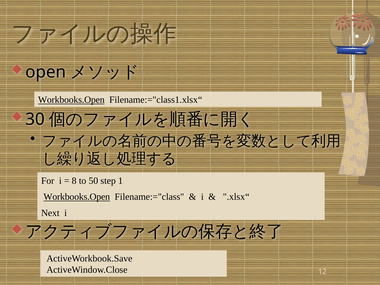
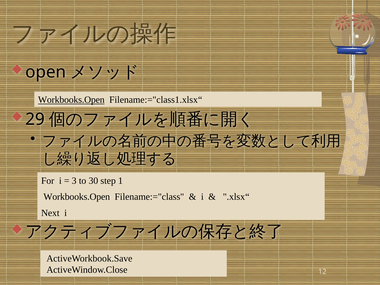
30: 30 -> 29
8: 8 -> 3
50: 50 -> 30
Workbooks.Open at (77, 197) underline: present -> none
